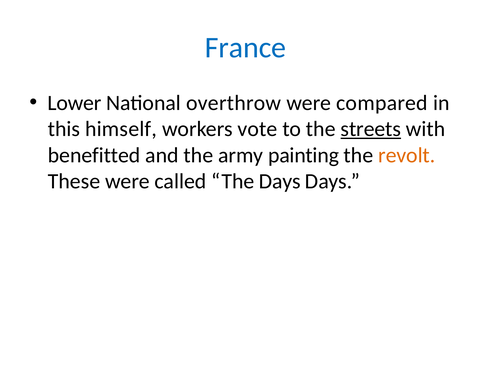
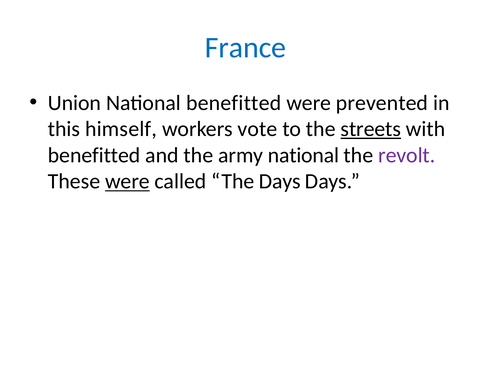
Lower: Lower -> Union
National overthrow: overthrow -> benefitted
compared: compared -> prevented
army painting: painting -> national
revolt colour: orange -> purple
were at (127, 182) underline: none -> present
